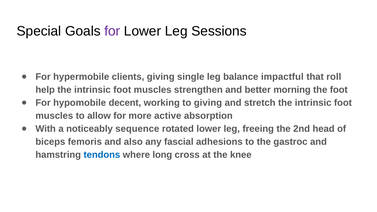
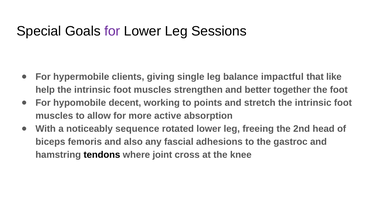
roll: roll -> like
morning: morning -> together
to giving: giving -> points
tendons colour: blue -> black
long: long -> joint
